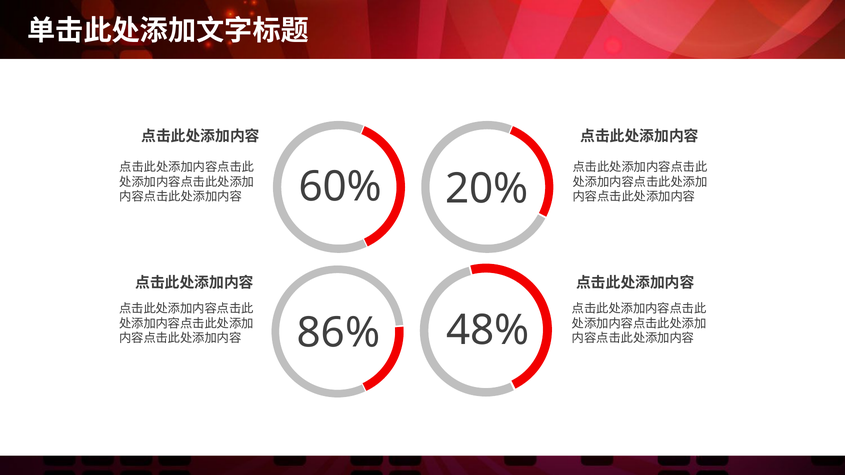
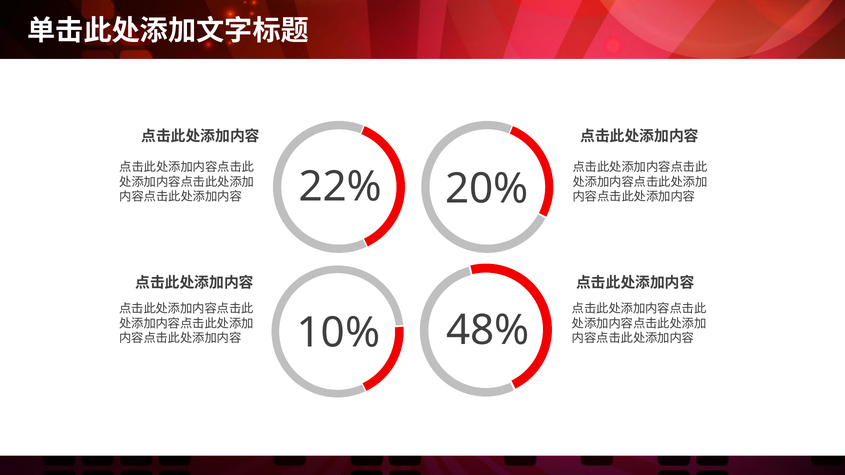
60%: 60% -> 22%
86%: 86% -> 10%
